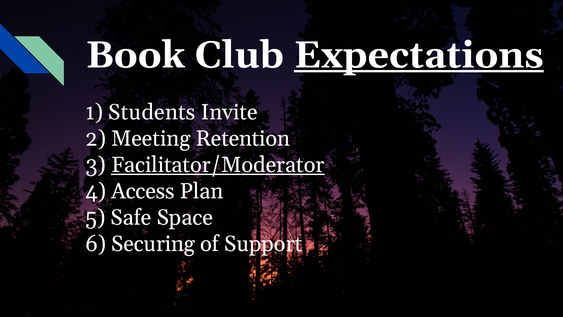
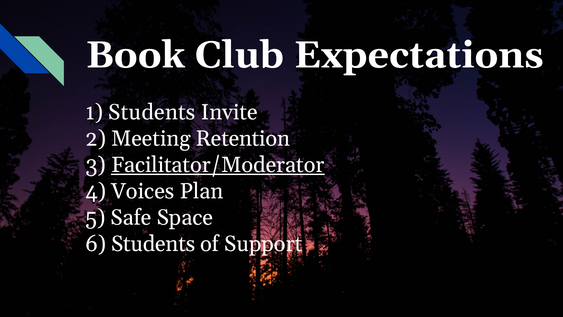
Expectations underline: present -> none
Access: Access -> Voices
6 Securing: Securing -> Students
